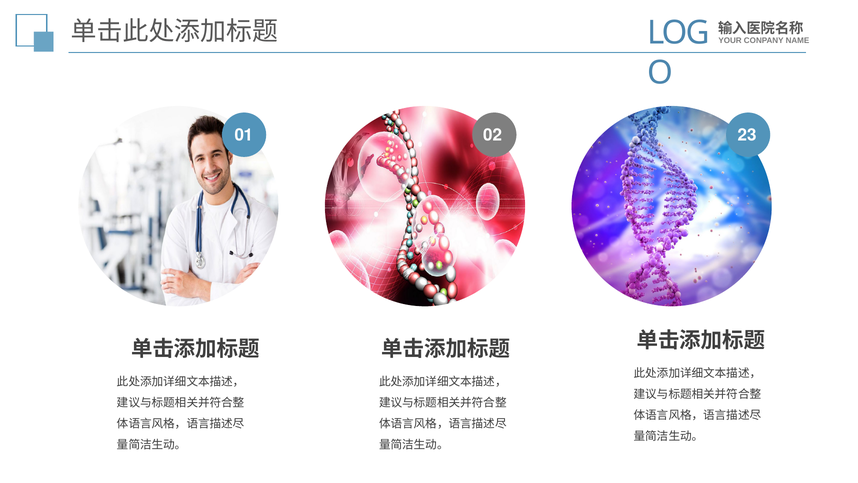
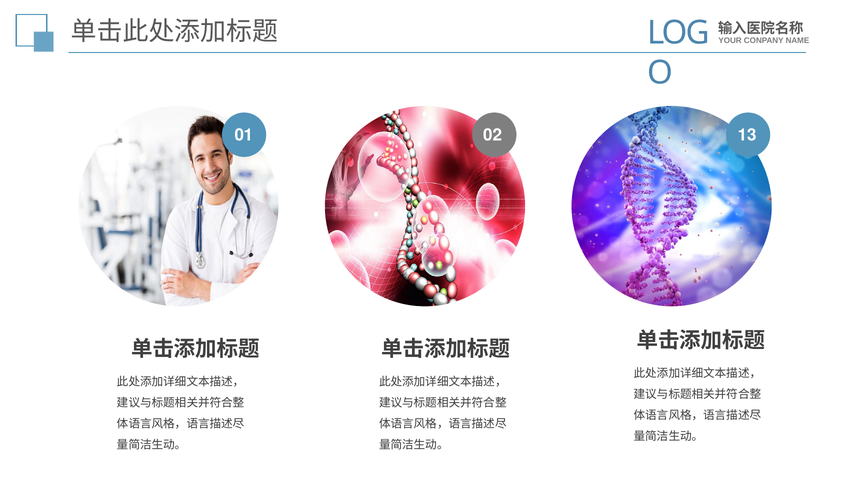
23: 23 -> 13
